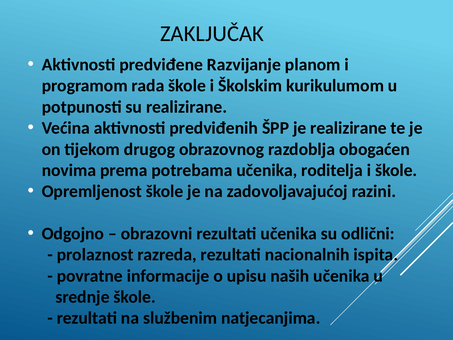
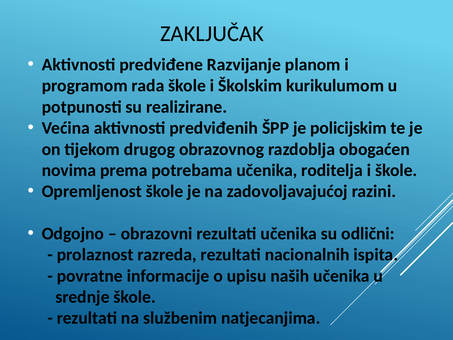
je realizirane: realizirane -> policijskim
